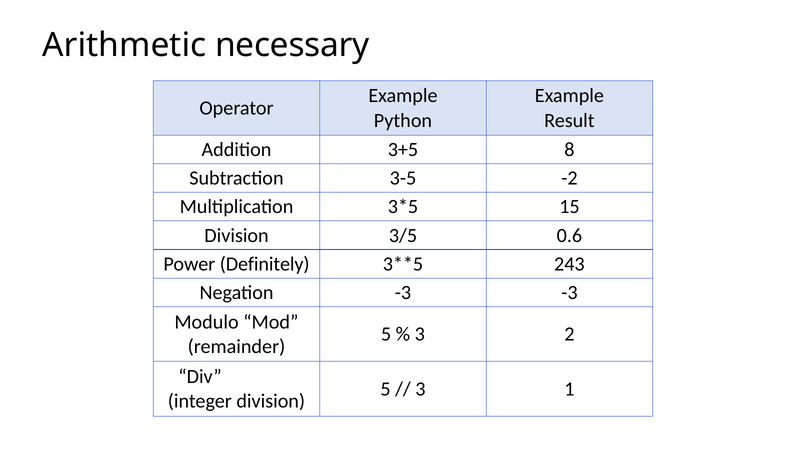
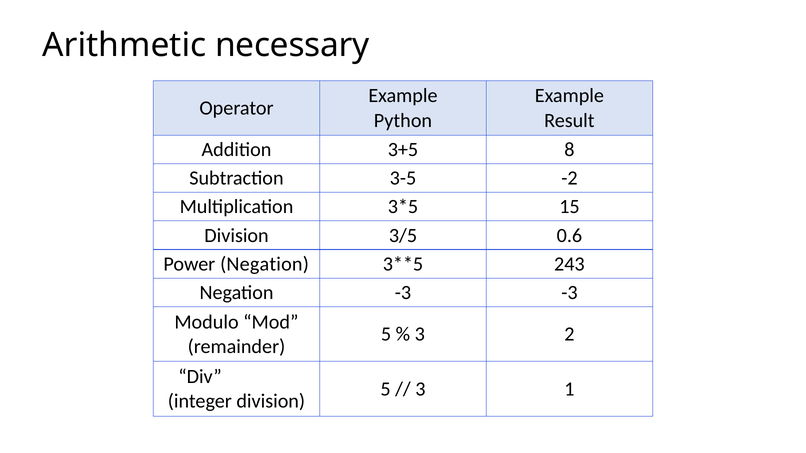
Power Definitely: Definitely -> Negation
